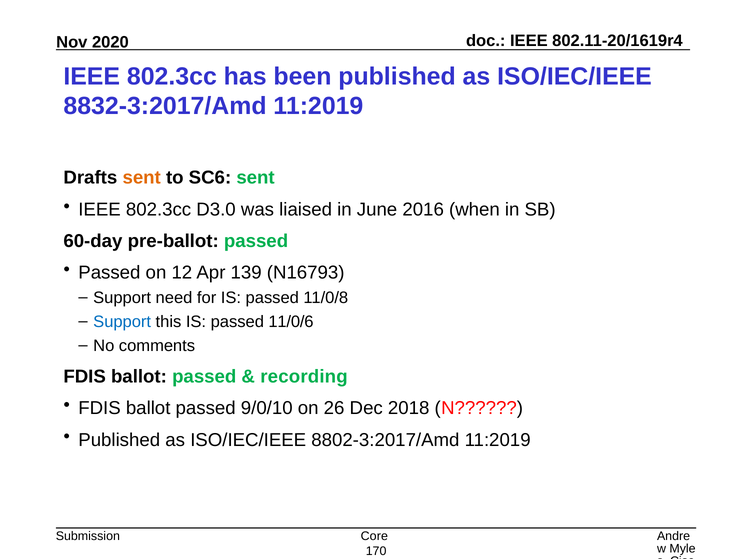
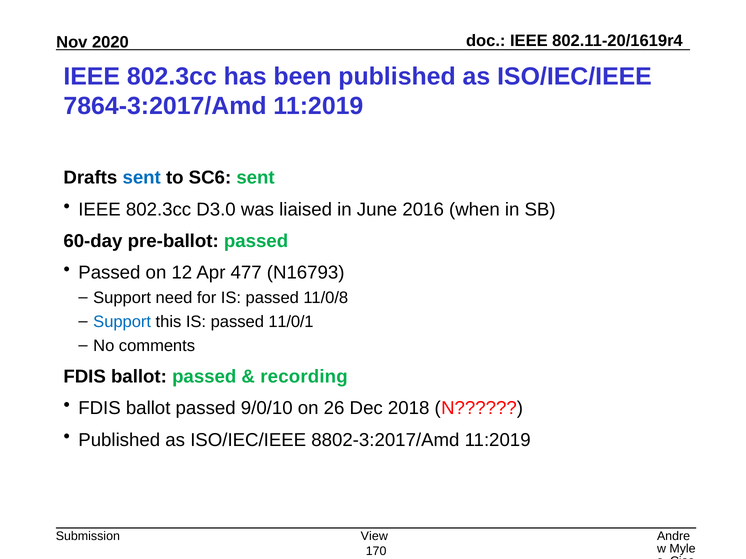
8832-3:2017/Amd: 8832-3:2017/Amd -> 7864-3:2017/Amd
sent at (142, 178) colour: orange -> blue
139: 139 -> 477
11/0/6: 11/0/6 -> 11/0/1
Core: Core -> View
